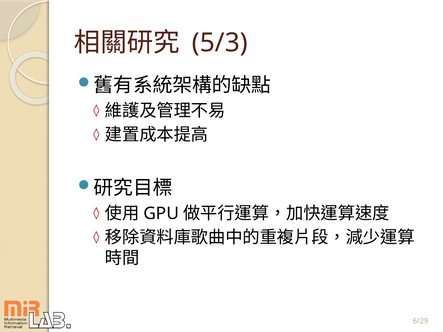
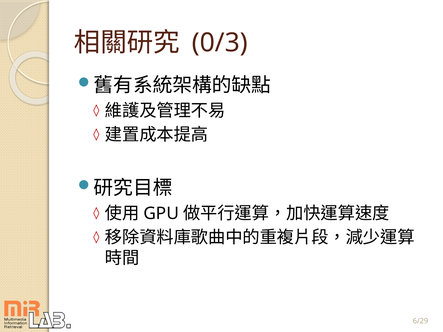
5/3: 5/3 -> 0/3
